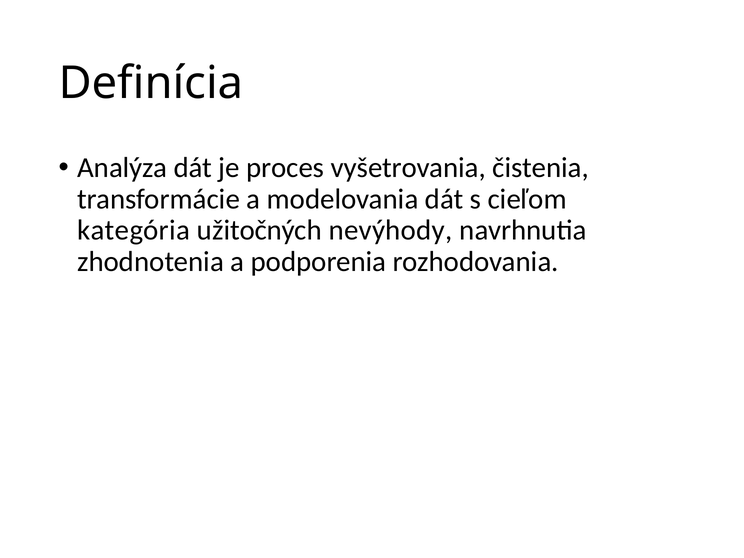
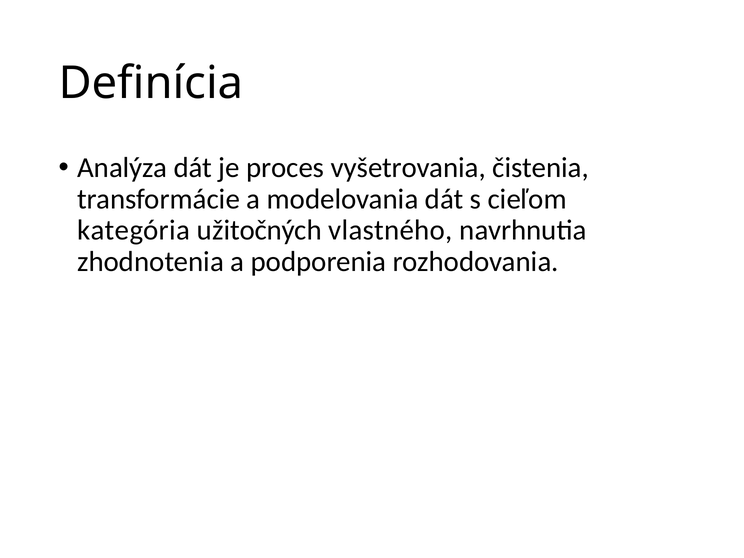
nevýhody: nevýhody -> vlastného
